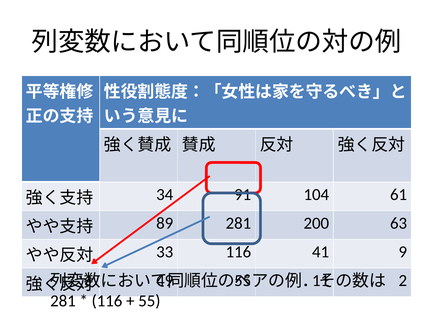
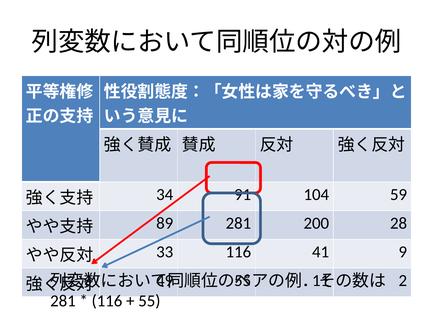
61: 61 -> 59
63: 63 -> 28
